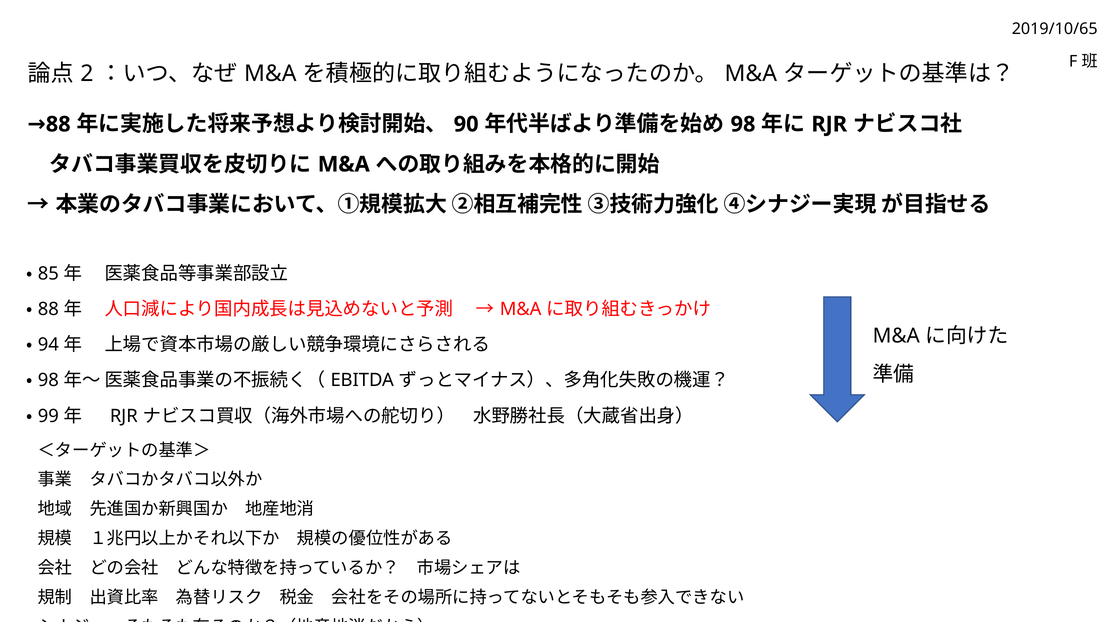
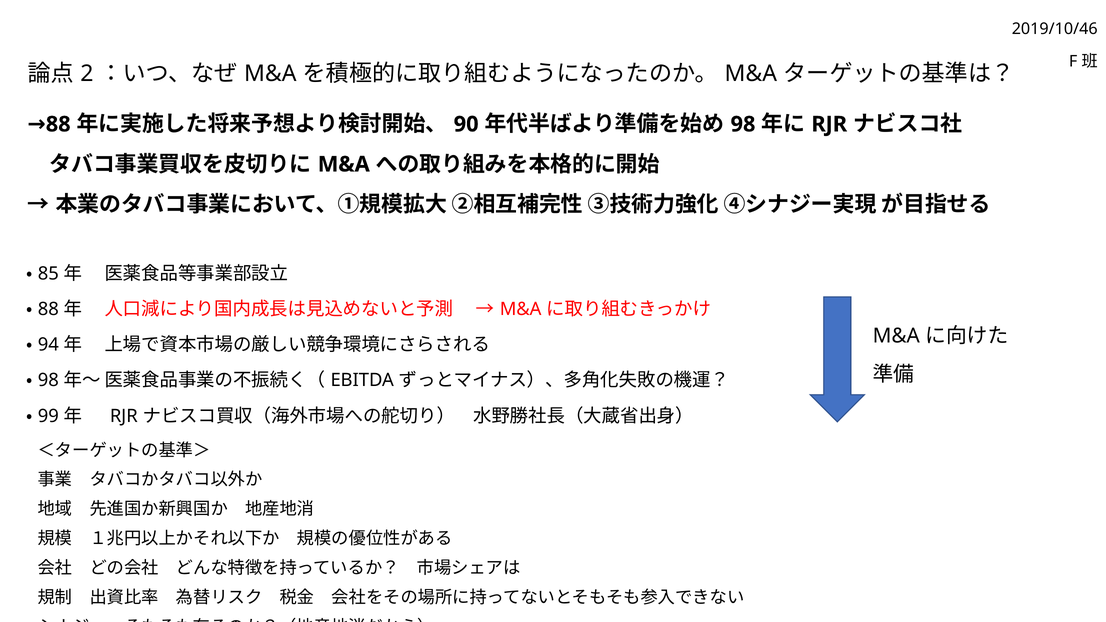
2019/10/65: 2019/10/65 -> 2019/10/46
